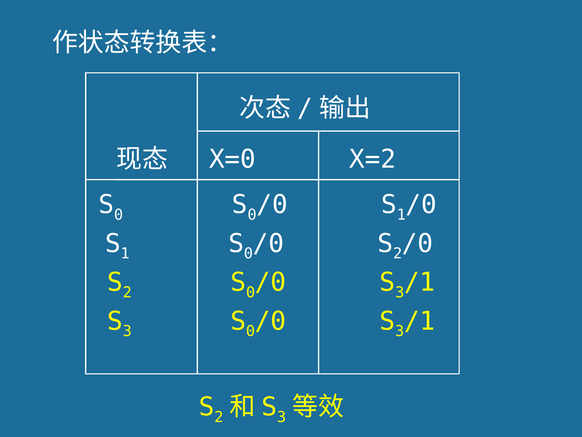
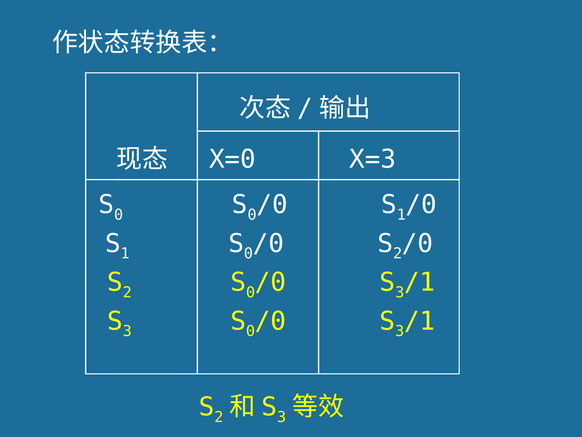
X=2: X=2 -> X=3
